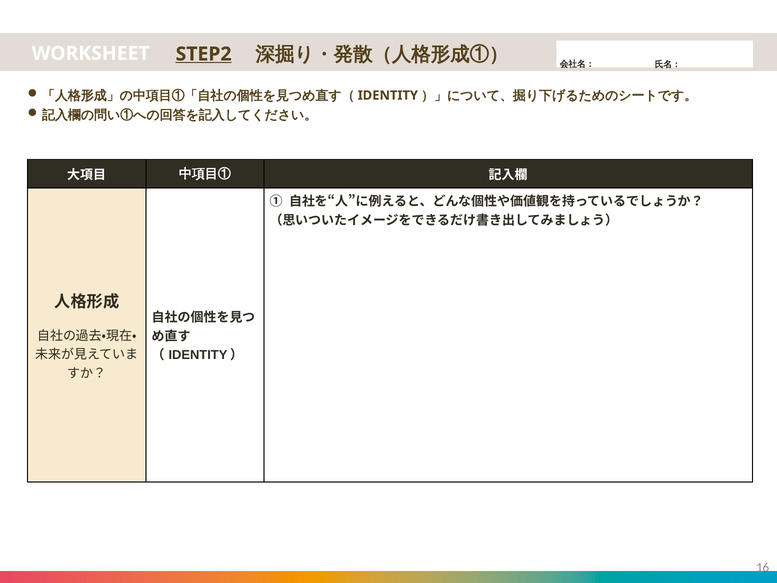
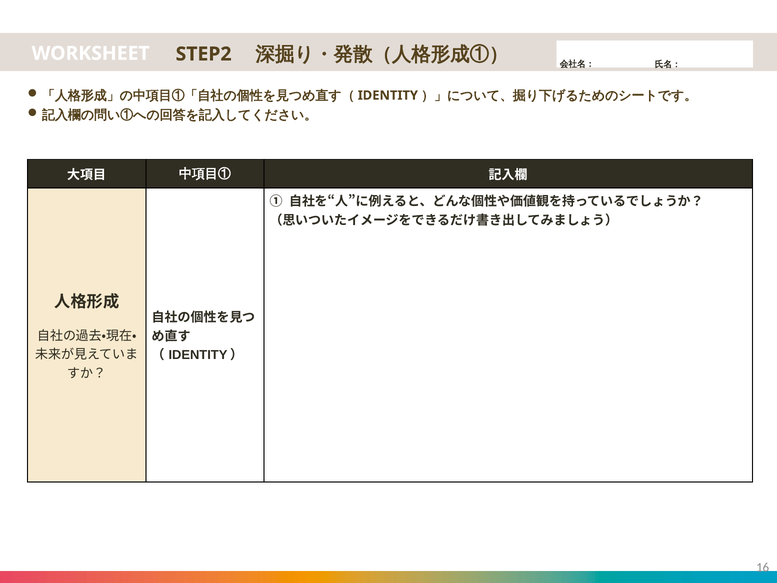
STEP2 underline: present -> none
